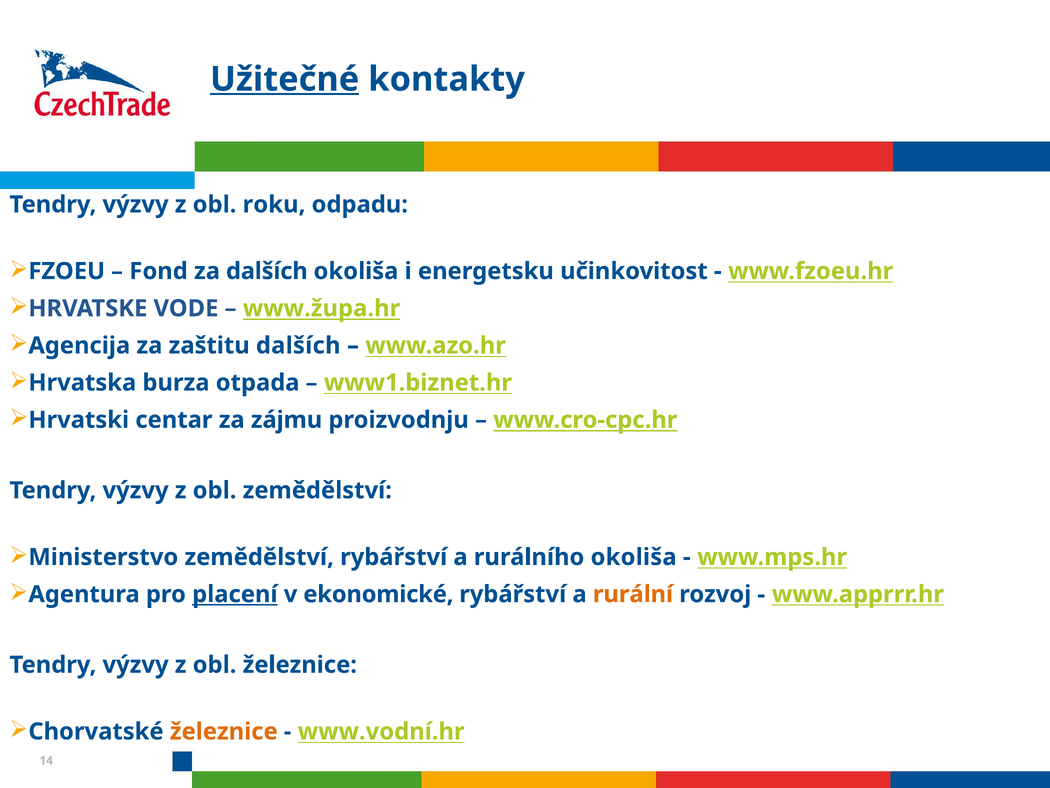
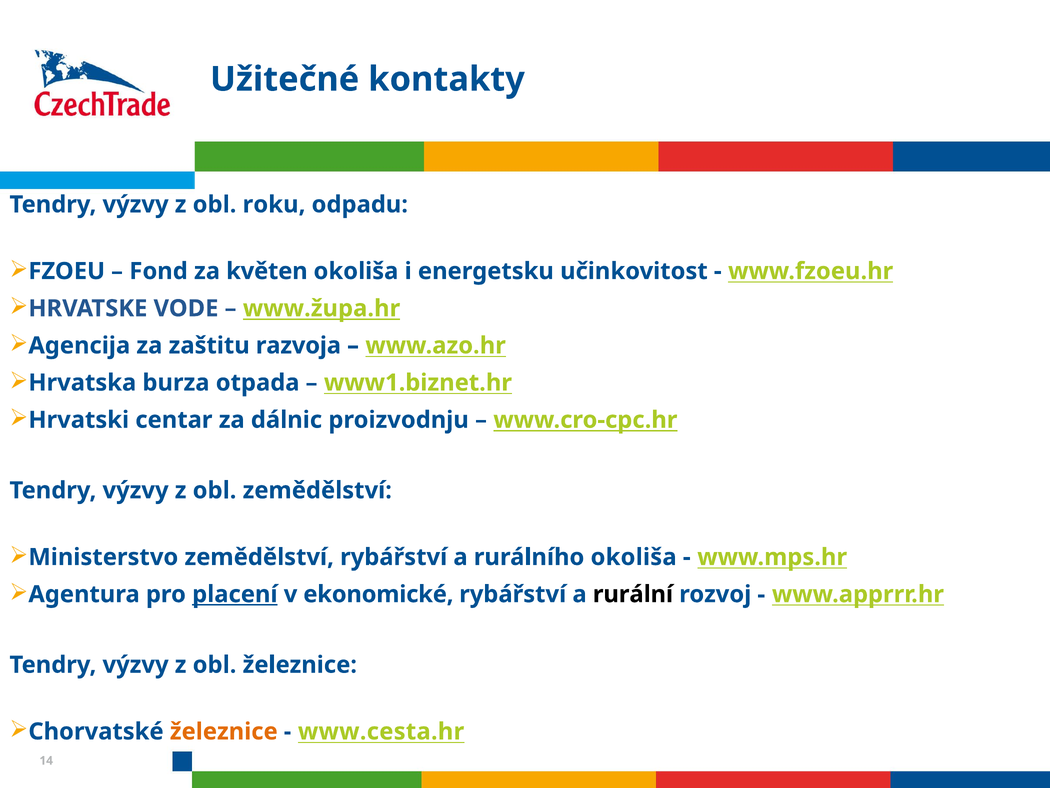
Užitečné underline: present -> none
za dalších: dalších -> květen
zaštitu dalších: dalších -> razvoja
zájmu: zájmu -> dálnic
rurální colour: orange -> black
www.vodní.hr: www.vodní.hr -> www.cesta.hr
